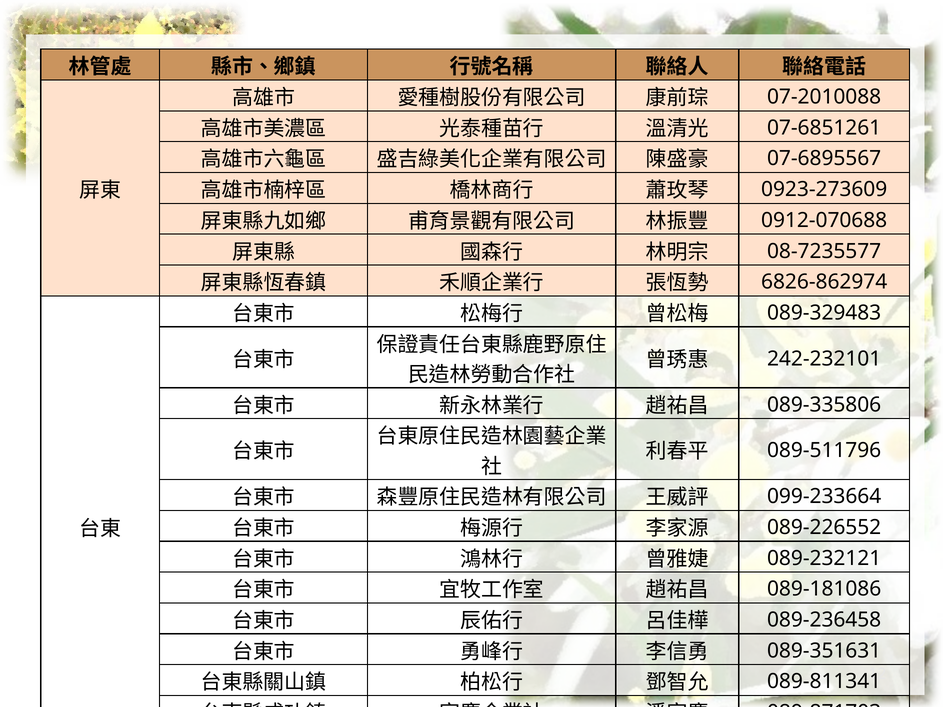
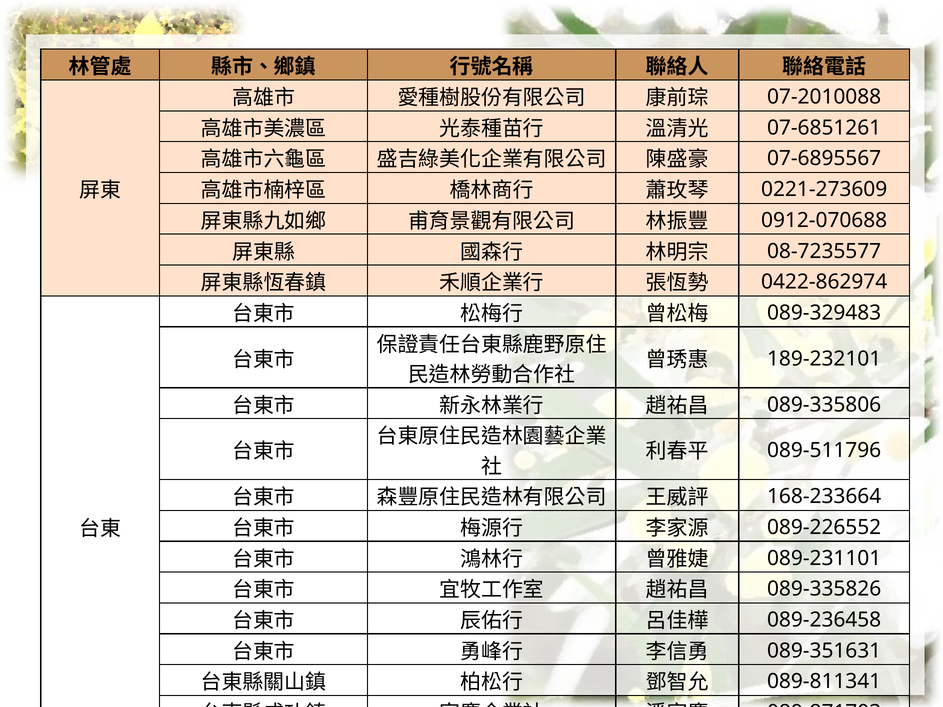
0923-273609: 0923-273609 -> 0221-273609
6826-862974: 6826-862974 -> 0422-862974
242-232101: 242-232101 -> 189-232101
099-233664: 099-233664 -> 168-233664
089-232121: 089-232121 -> 089-231101
089-181086: 089-181086 -> 089-335826
